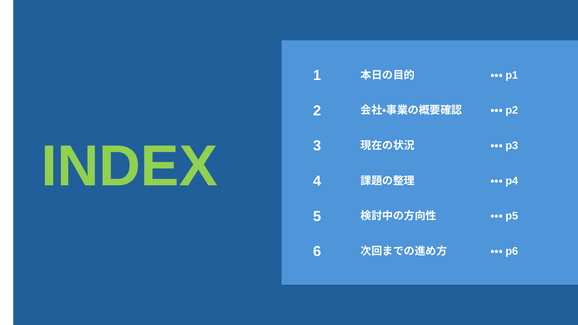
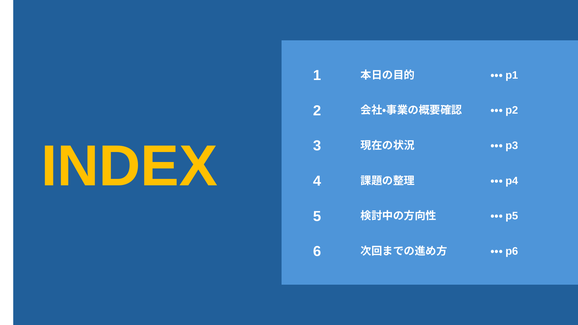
INDEX colour: light green -> yellow
